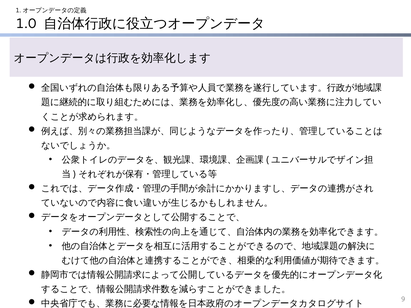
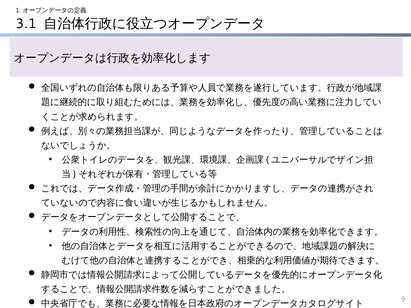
1.0: 1.0 -> 3.1
